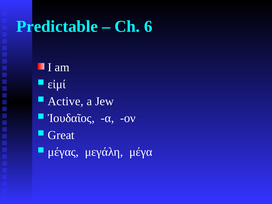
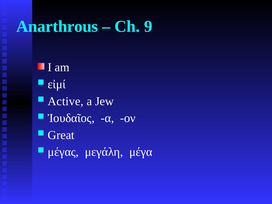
Predictable: Predictable -> Anarthrous
6: 6 -> 9
